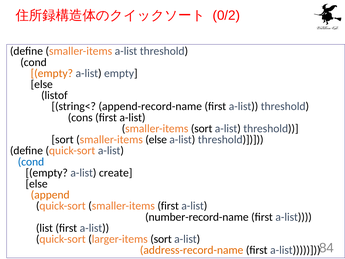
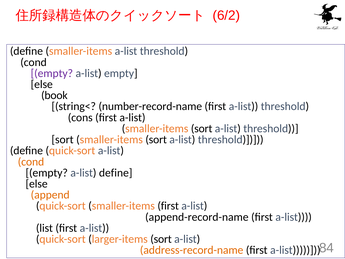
0/2: 0/2 -> 6/2
empty at (52, 73) colour: orange -> purple
listof: listof -> book
append-record-name: append-record-name -> number-record-name
else at (156, 139): else -> sort
cond at (31, 162) colour: blue -> orange
a-list create: create -> define
number-record-name: number-record-name -> append-record-name
